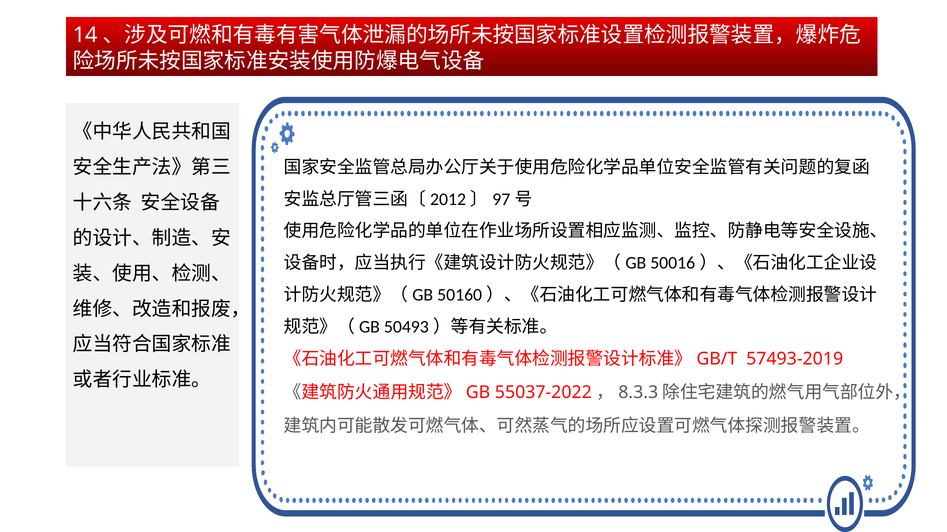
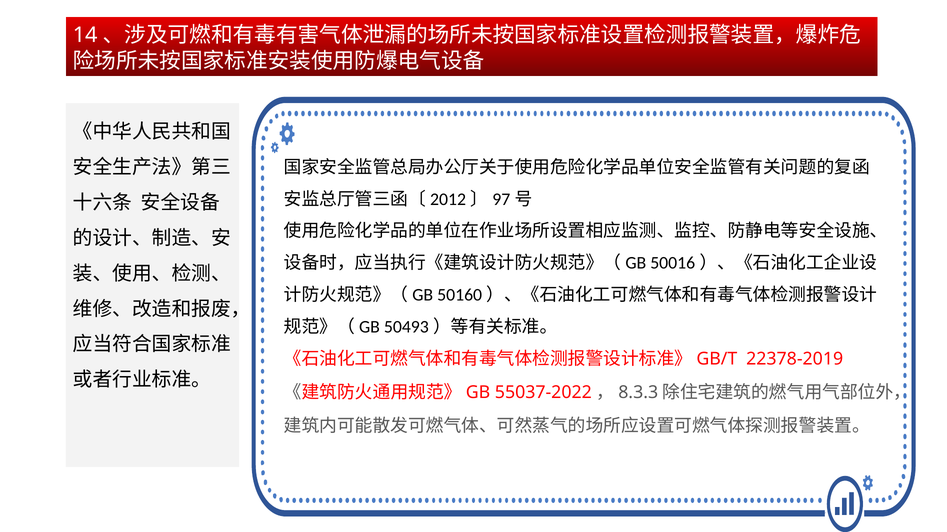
57493-2019: 57493-2019 -> 22378-2019
